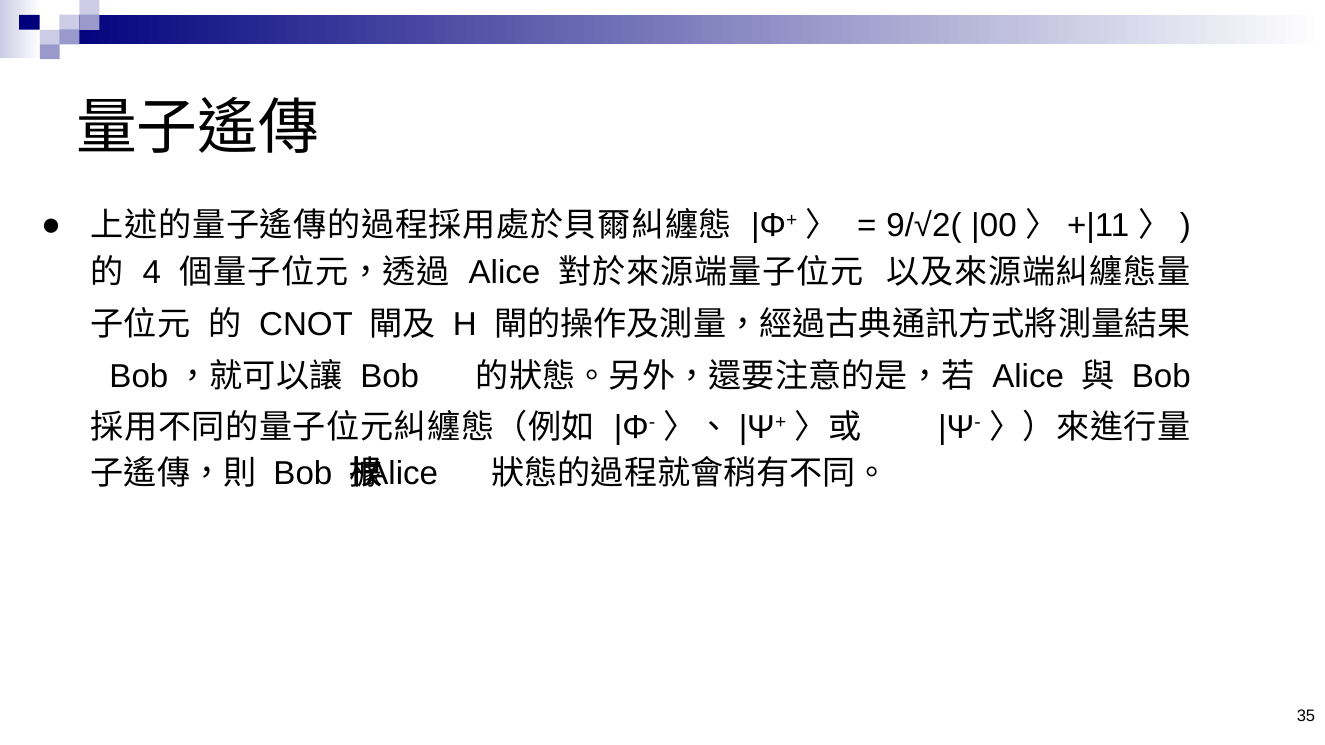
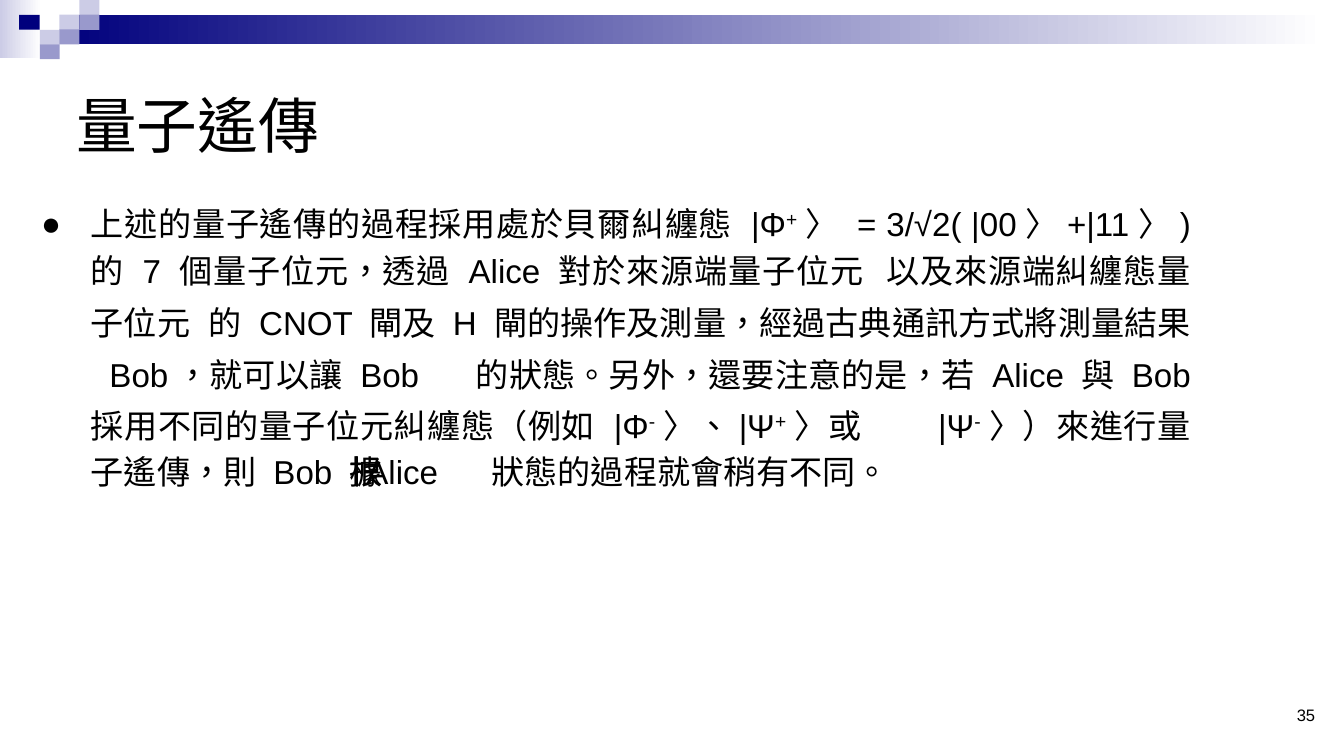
9/√2(: 9/√2( -> 3/√2(
4: 4 -> 7
